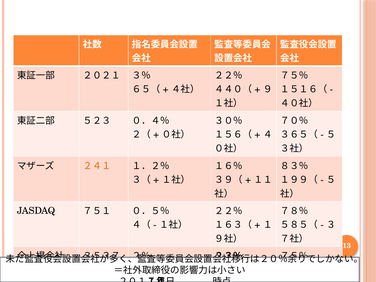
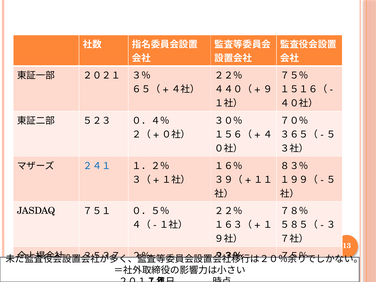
２４１ colour: orange -> blue
